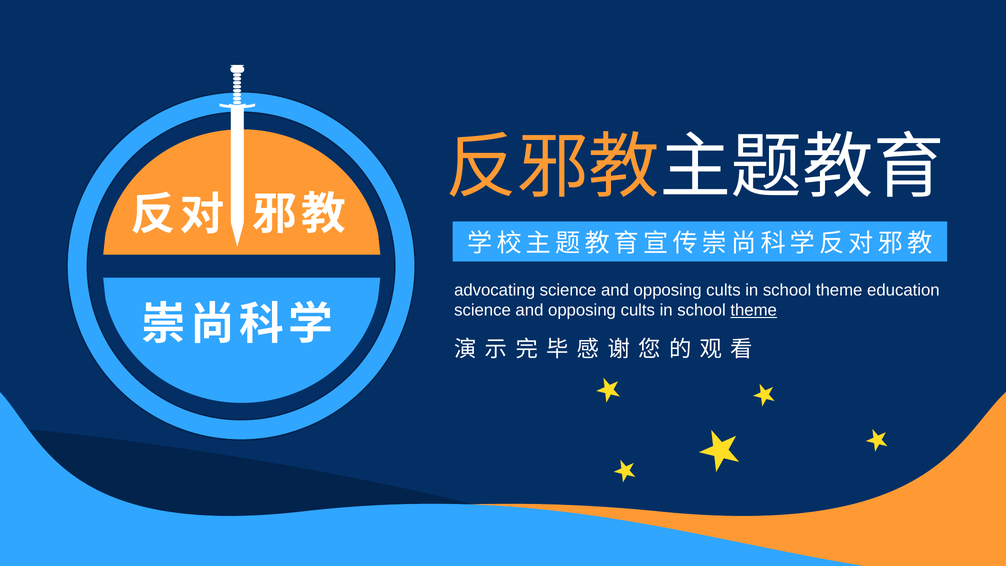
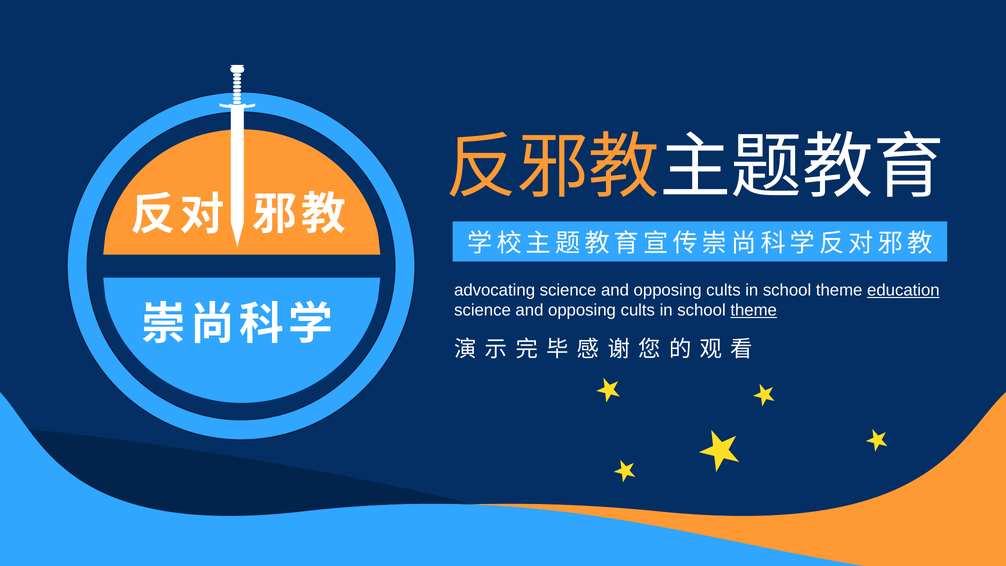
education underline: none -> present
